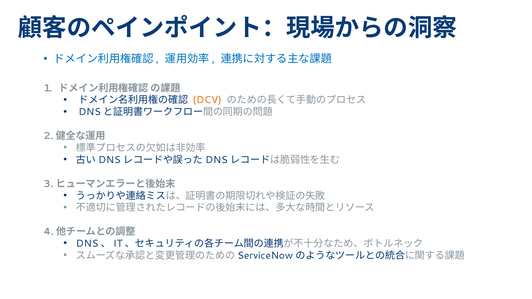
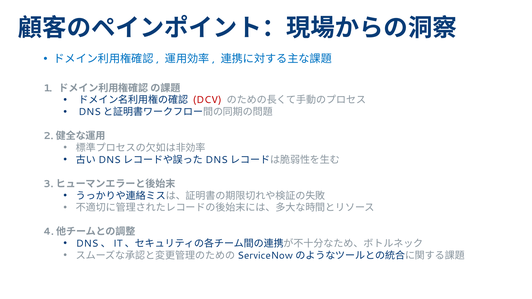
DCV colour: orange -> red
